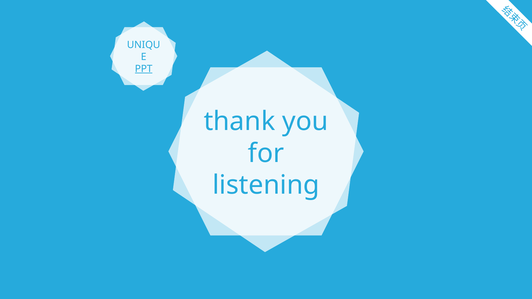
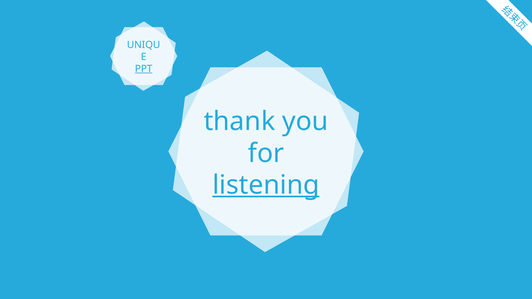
listening underline: none -> present
